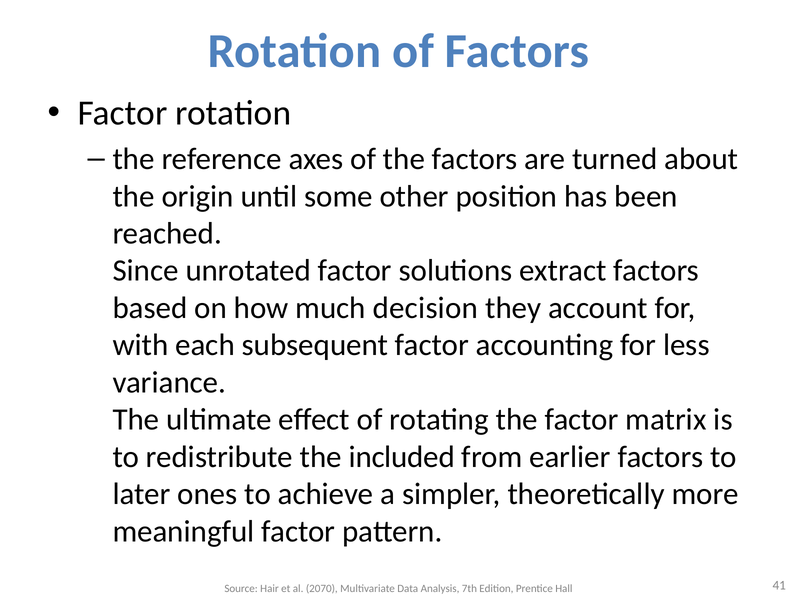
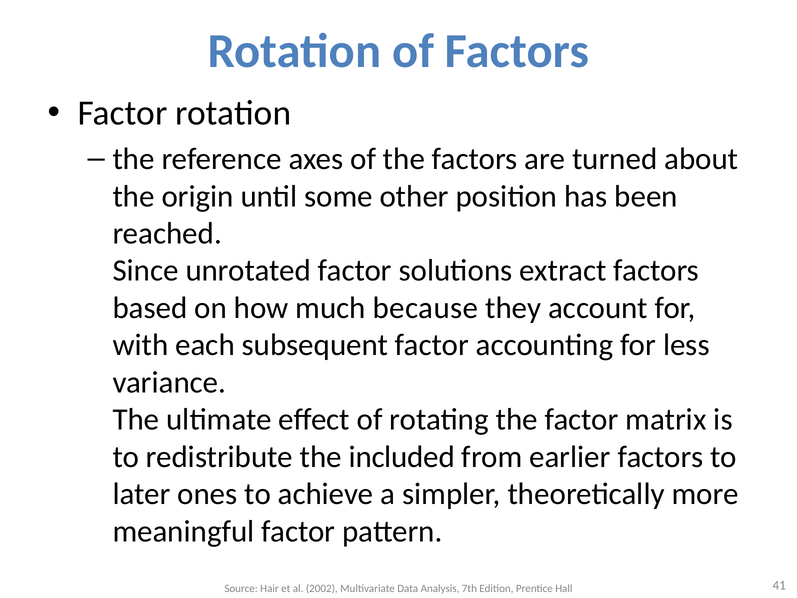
decision: decision -> because
2070: 2070 -> 2002
